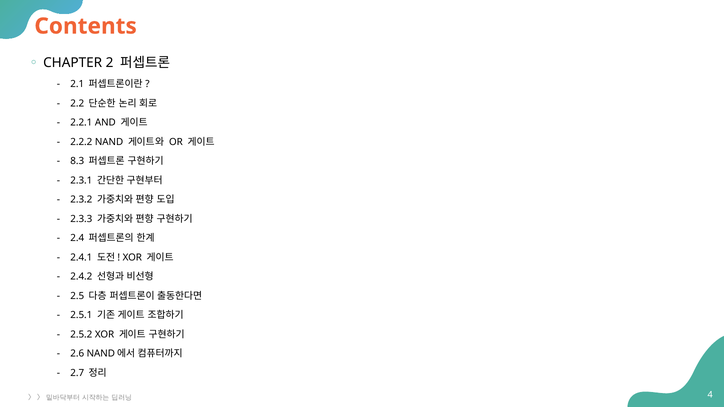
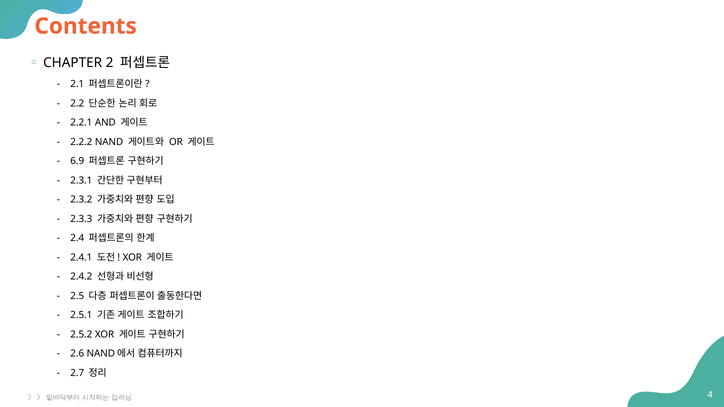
8.3: 8.3 -> 6.9
